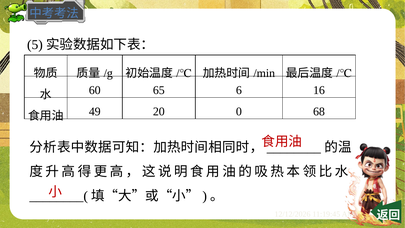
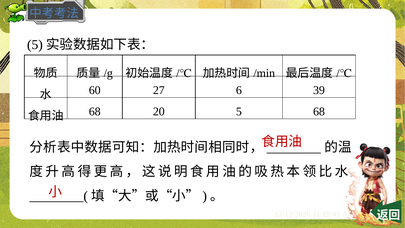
65: 65 -> 27
16: 16 -> 39
49 at (95, 111): 49 -> 68
0: 0 -> 5
